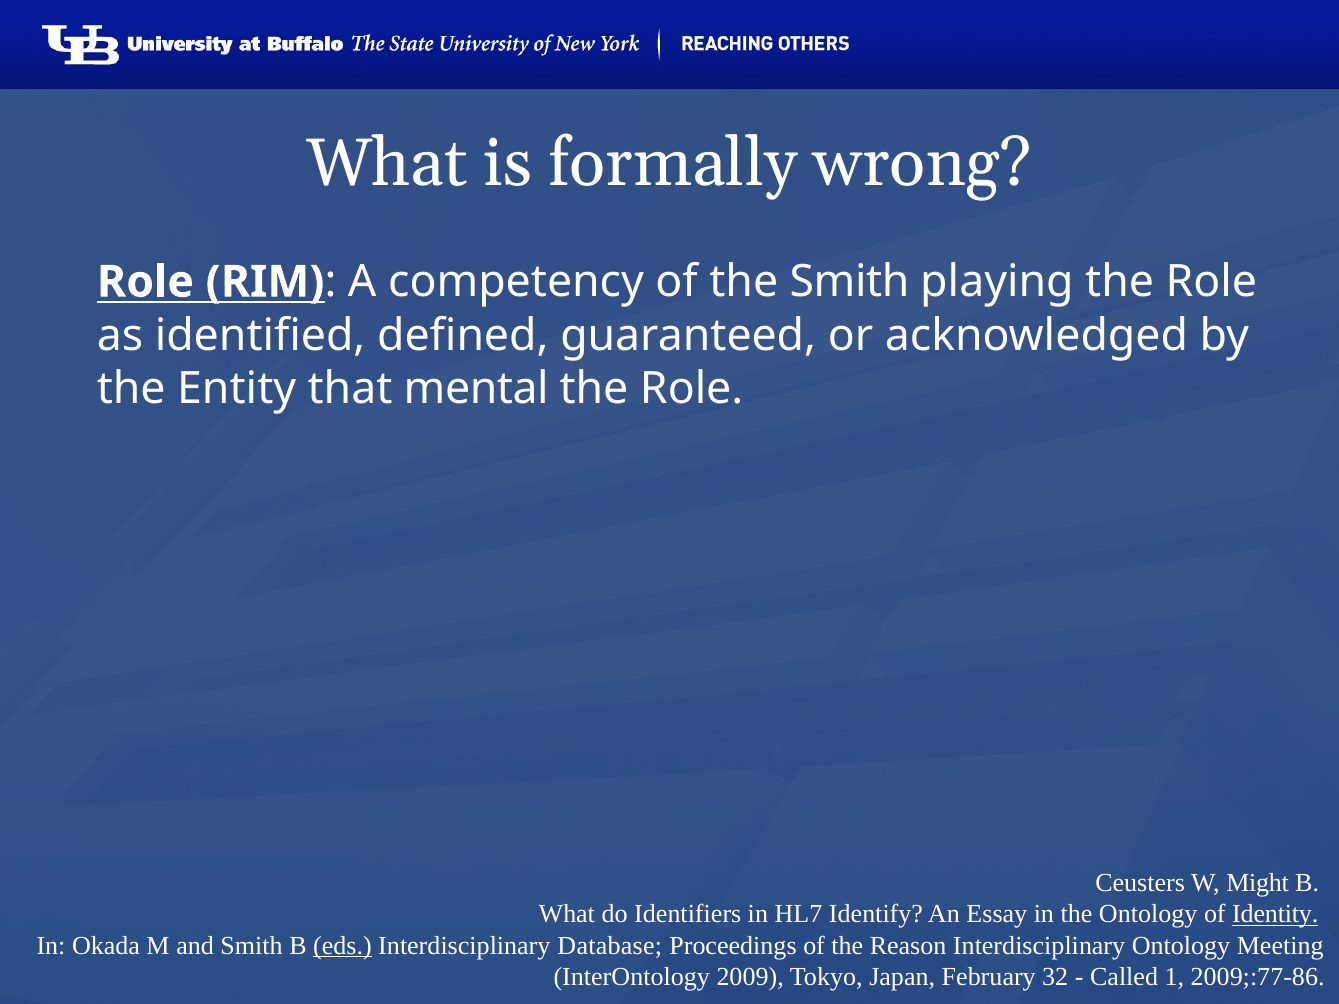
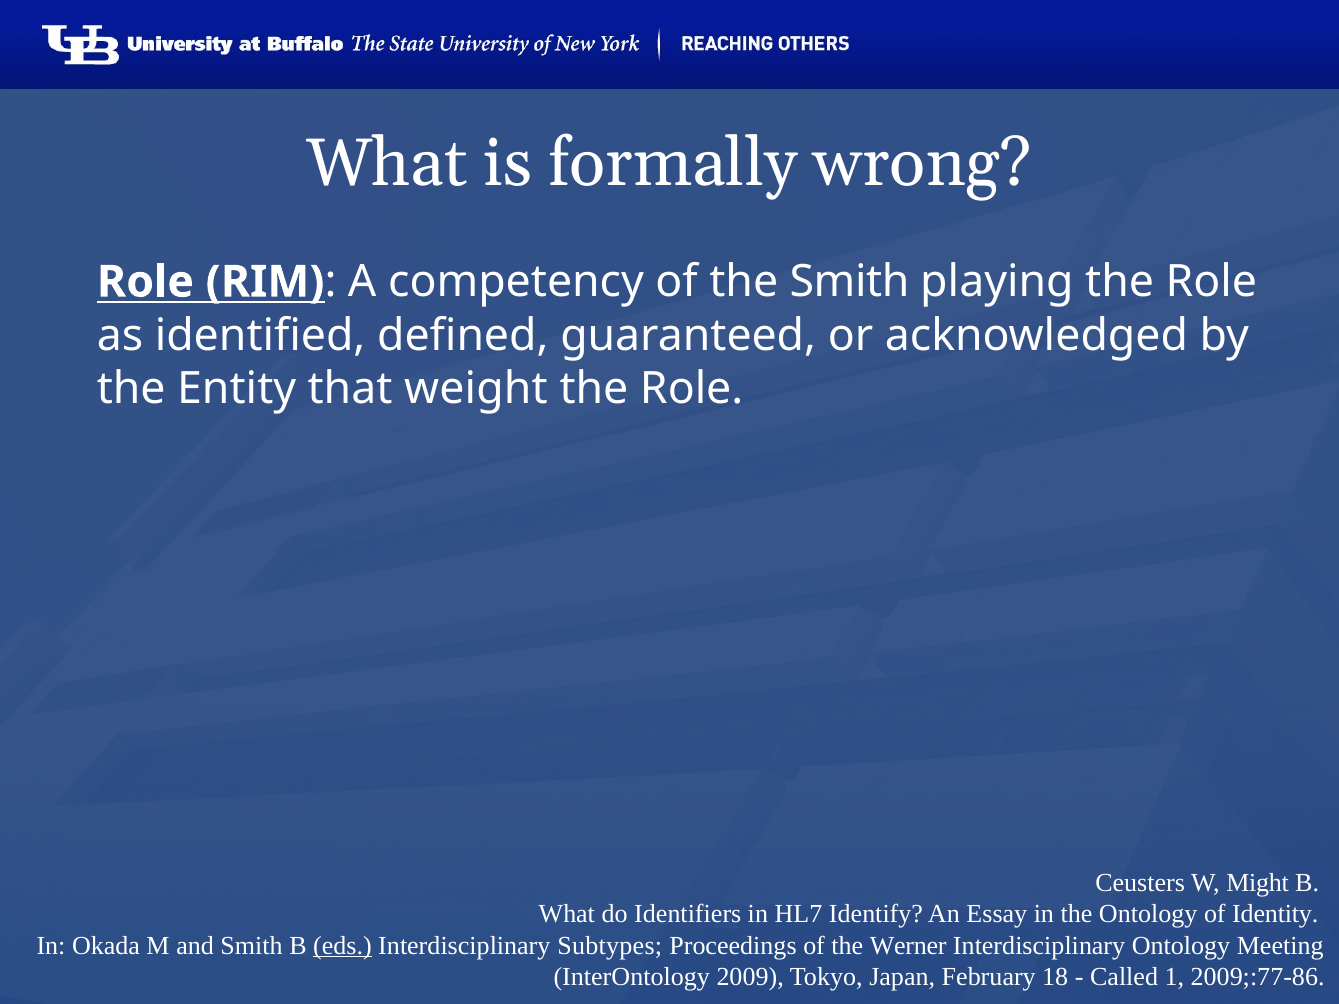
mental: mental -> weight
Identity underline: present -> none
Database: Database -> Subtypes
Reason: Reason -> Werner
32: 32 -> 18
